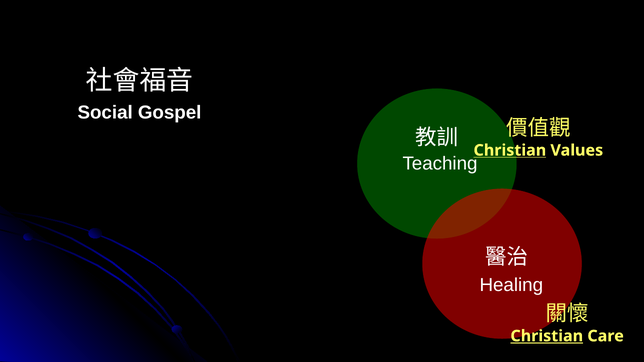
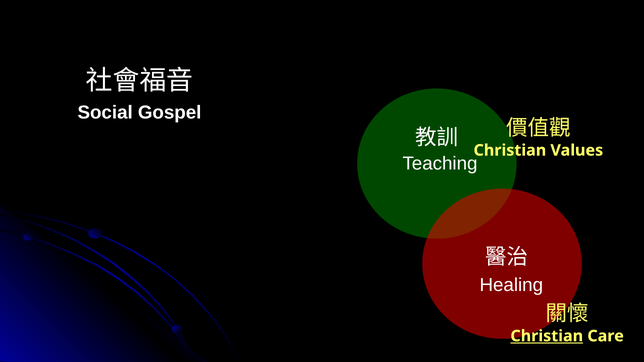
Christian at (510, 150) underline: present -> none
